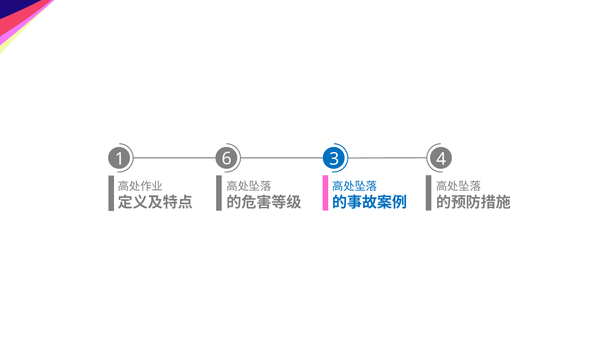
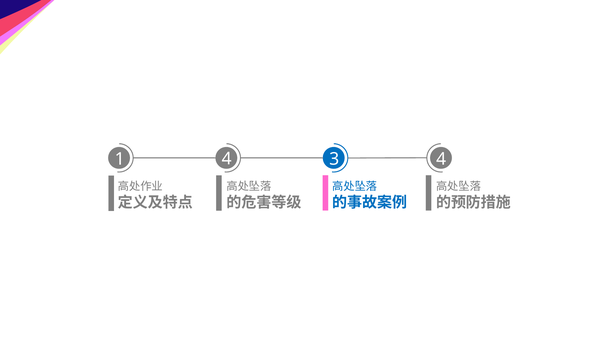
1 6: 6 -> 4
